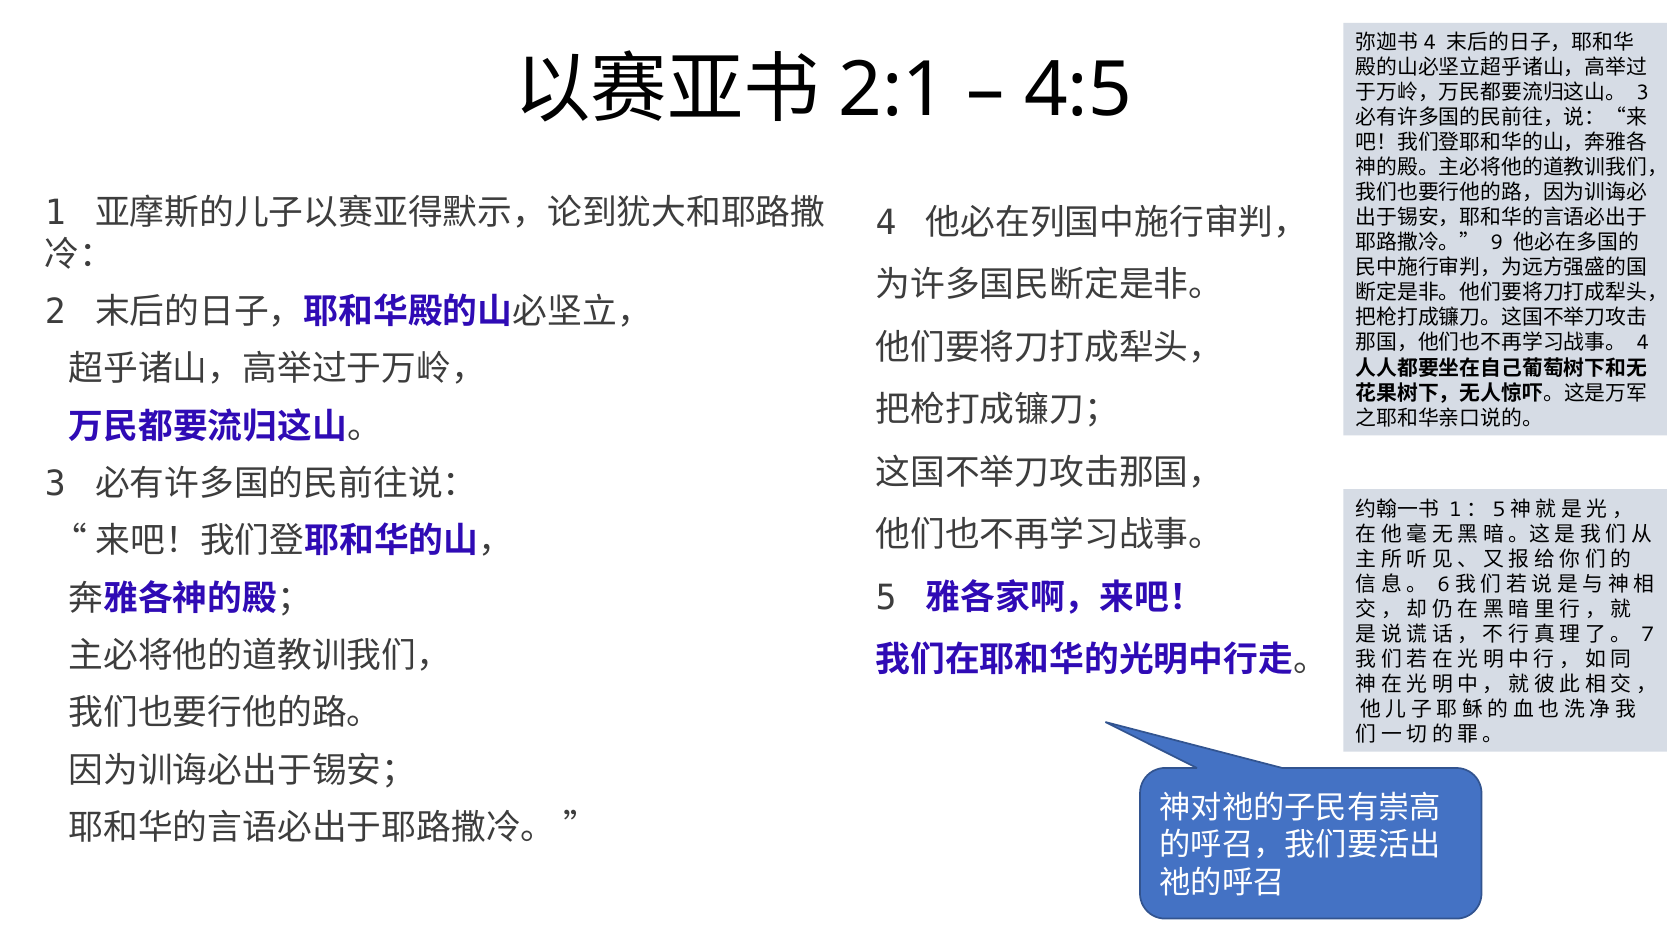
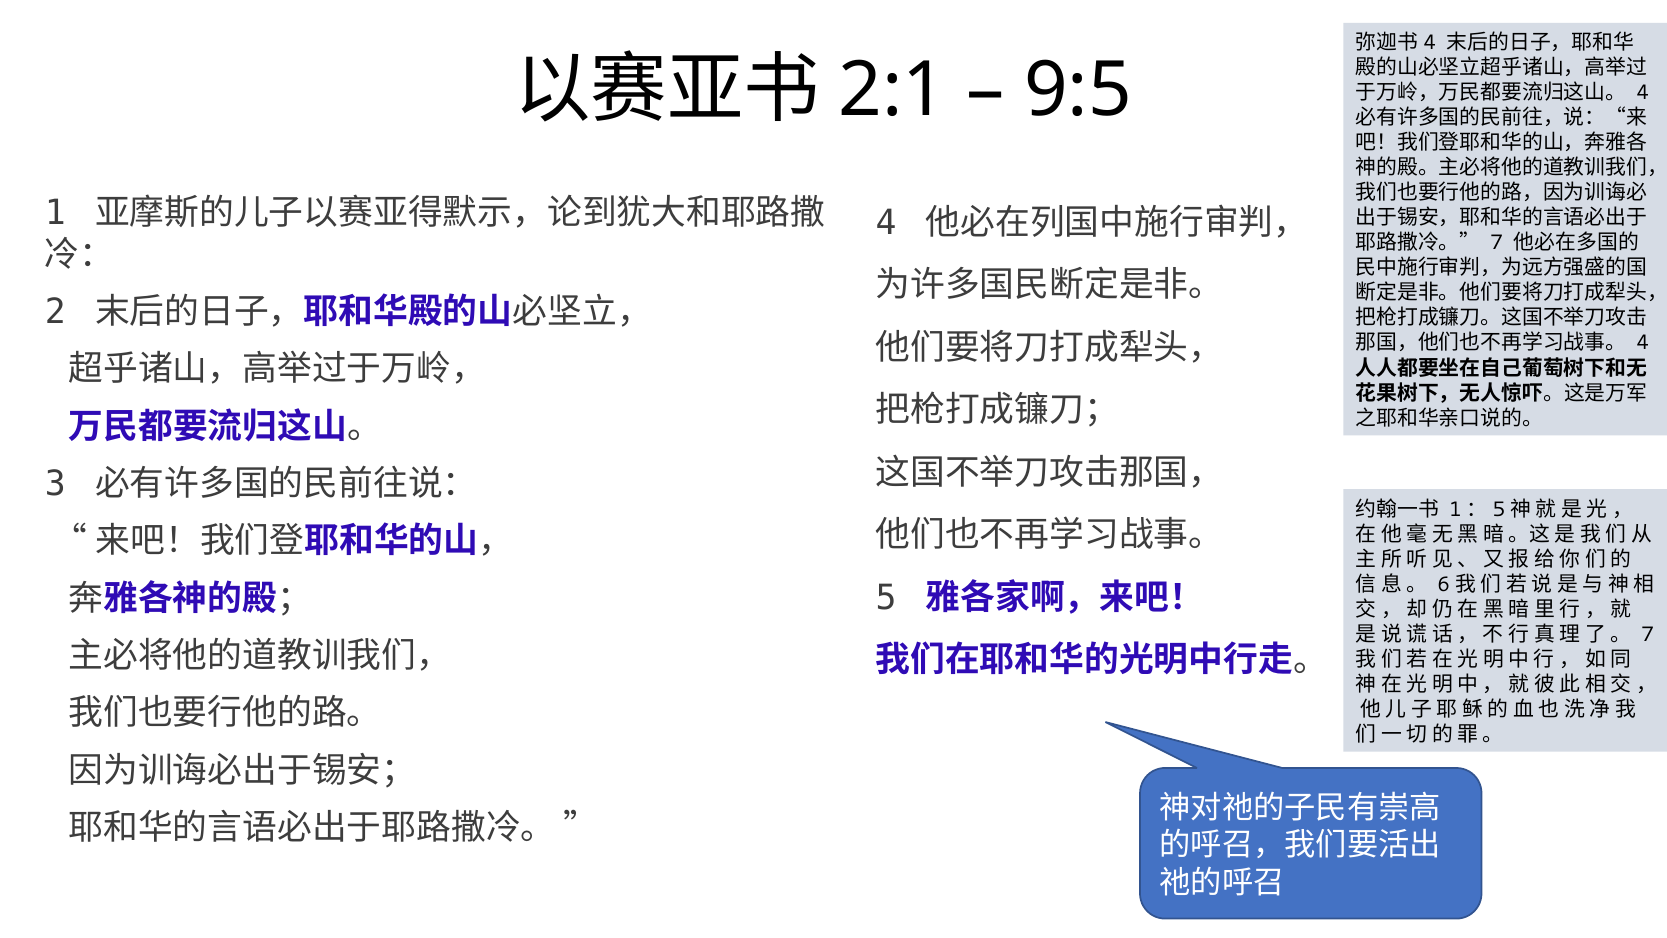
4:5: 4:5 -> 9:5
3 at (1643, 93): 3 -> 4
9 at (1497, 243): 9 -> 7
